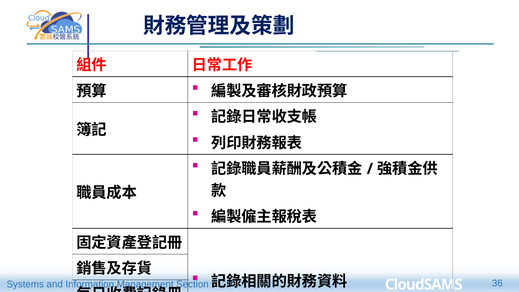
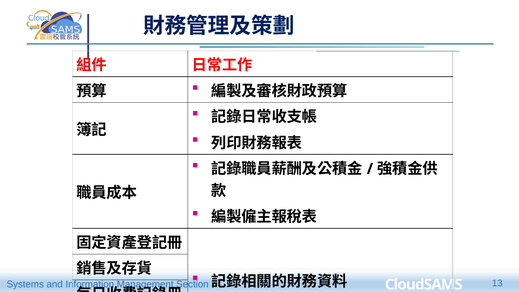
36: 36 -> 13
